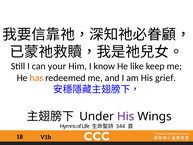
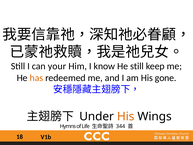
He like: like -> still
grief: grief -> gone
His at (126, 116) colour: purple -> orange
